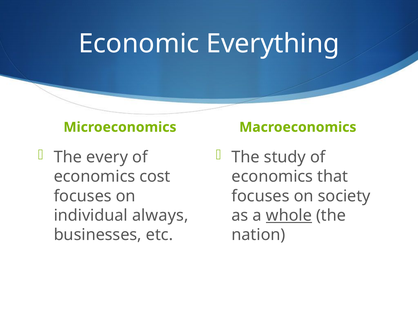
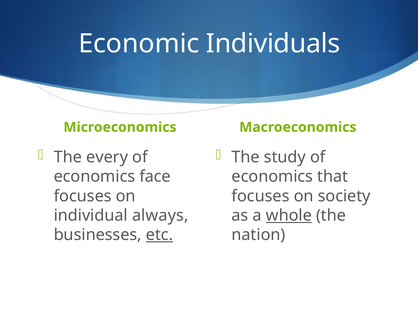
Everything: Everything -> Individuals
cost: cost -> face
etc underline: none -> present
